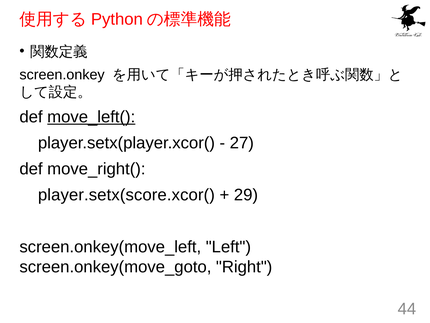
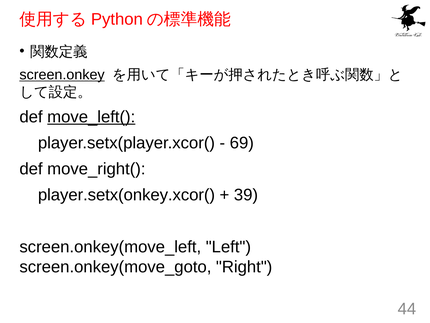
screen.onkey underline: none -> present
27: 27 -> 69
player.setx(score.xcor(: player.setx(score.xcor( -> player.setx(onkey.xcor(
29: 29 -> 39
